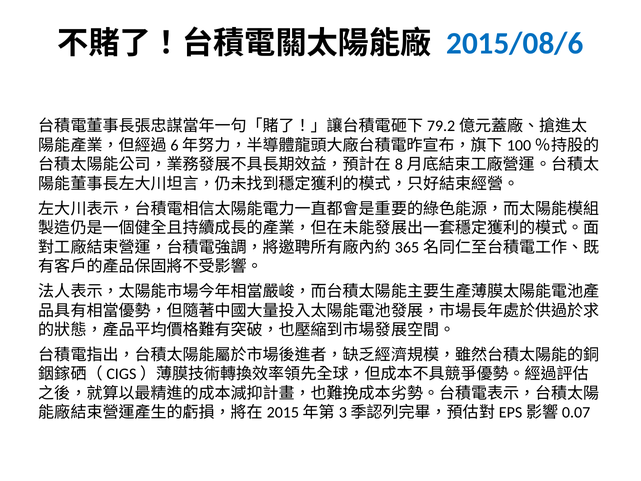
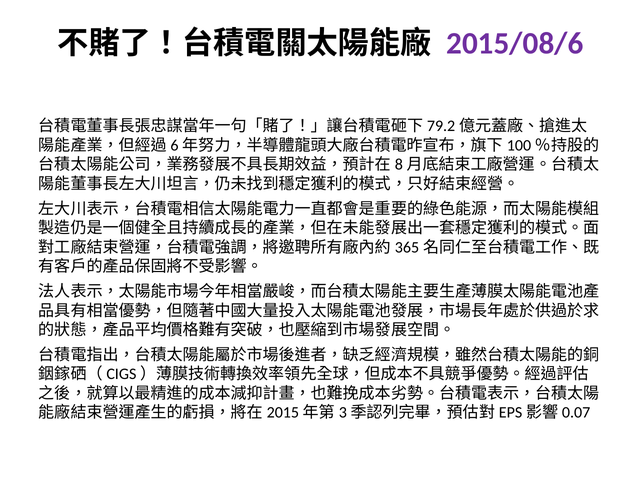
2015/08/6 colour: blue -> purple
